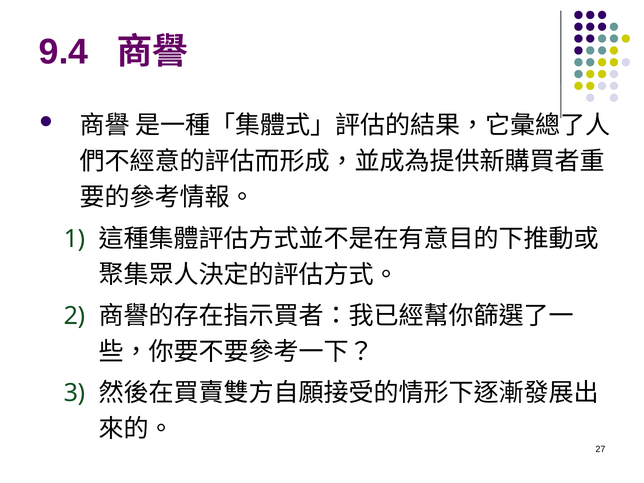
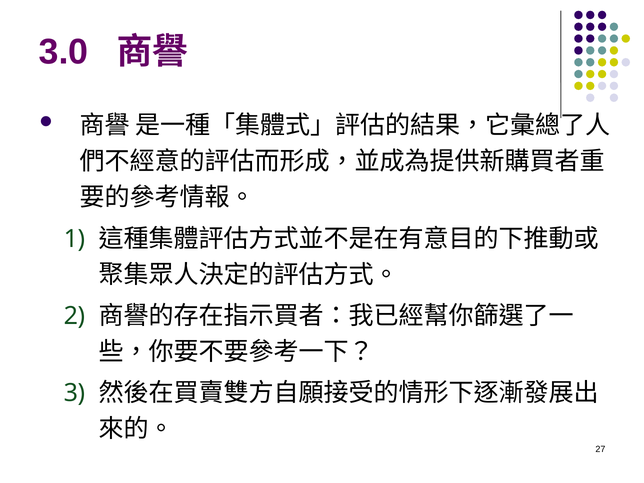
9.4: 9.4 -> 3.0
